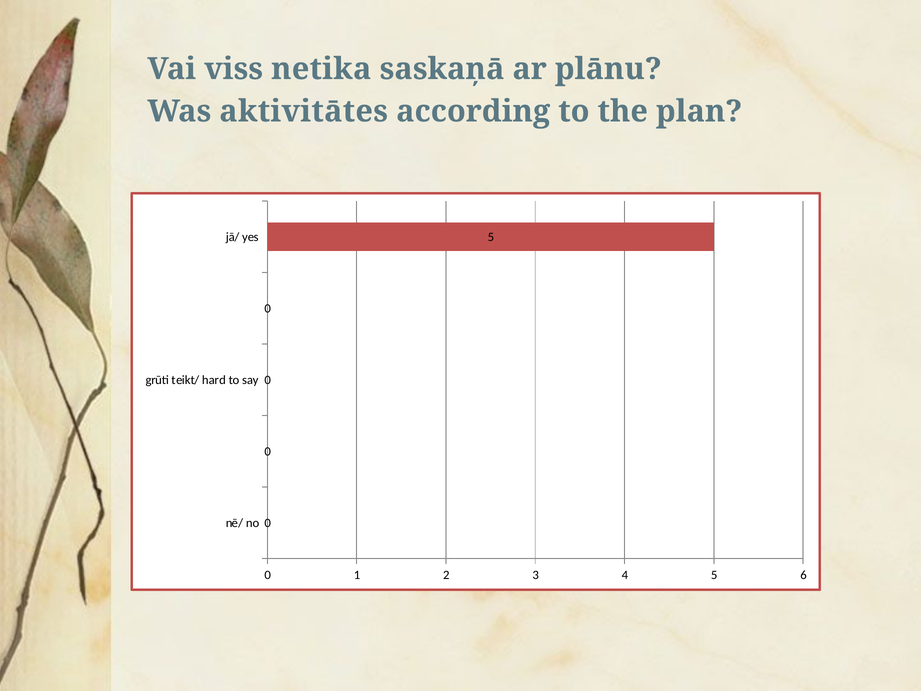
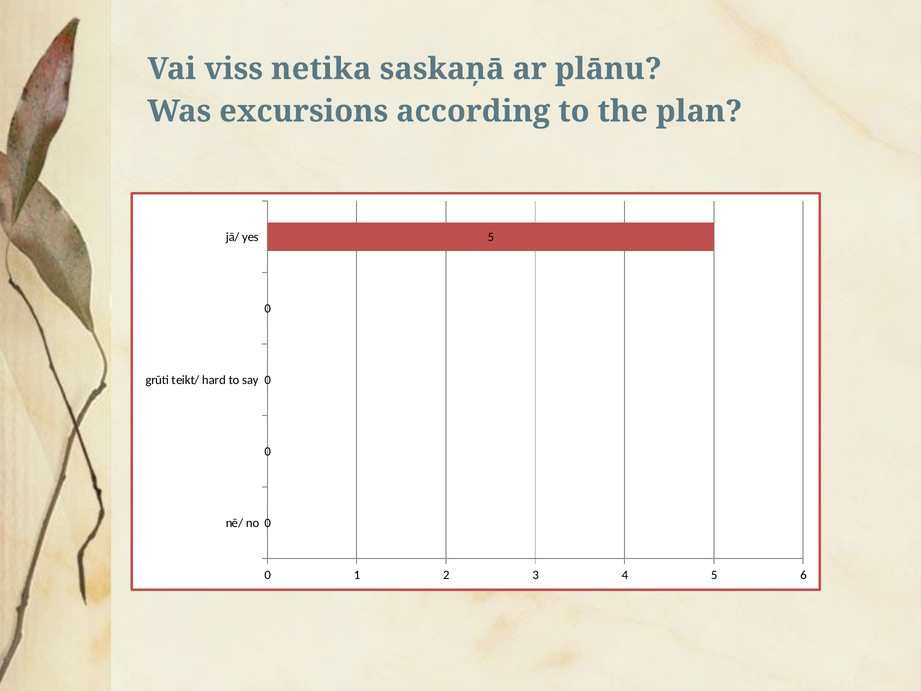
aktivitātes: aktivitātes -> excursions
